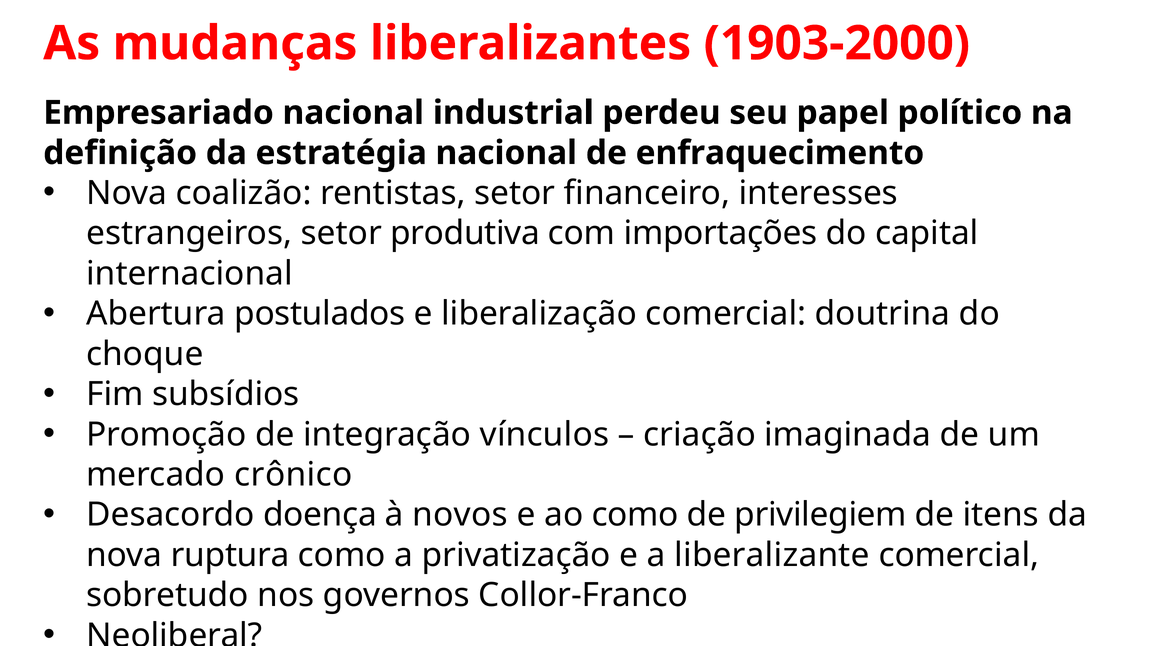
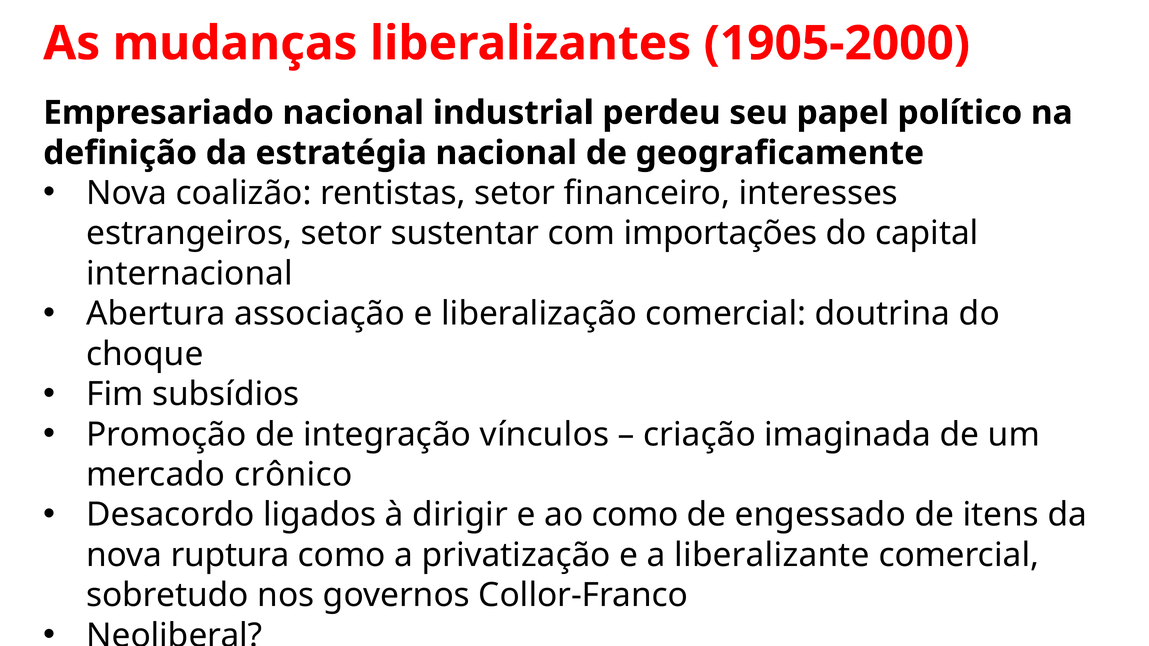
1903-2000: 1903-2000 -> 1905-2000
enfraquecimento: enfraquecimento -> geograficamente
produtiva: produtiva -> sustentar
postulados: postulados -> associação
doença: doença -> ligados
novos: novos -> dirigir
privilegiem: privilegiem -> engessado
